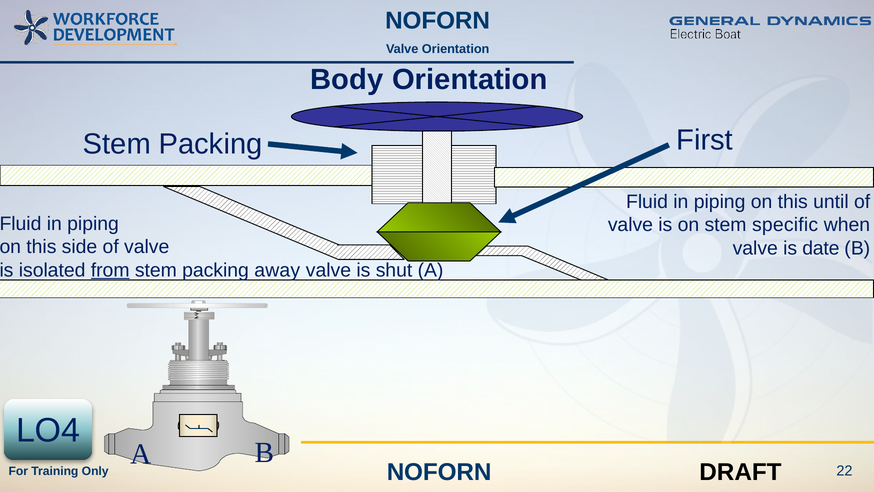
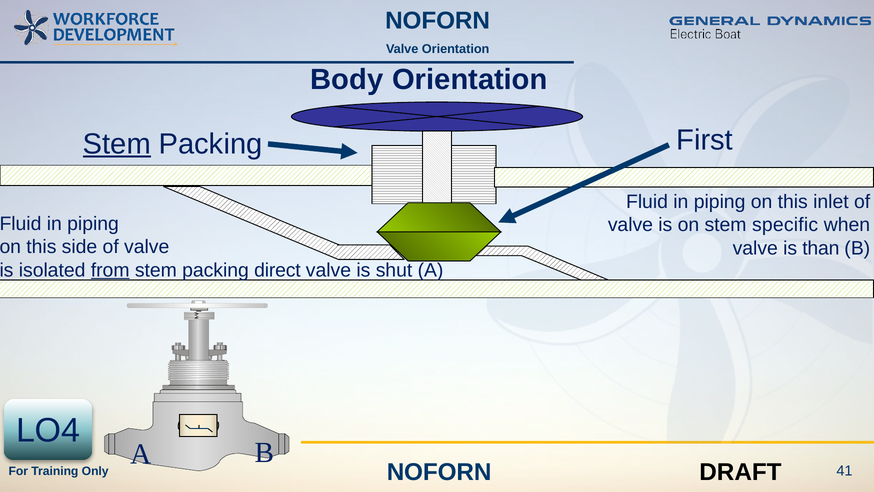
Stem at (117, 144) underline: none -> present
until: until -> inlet
date: date -> than
away: away -> direct
22: 22 -> 41
